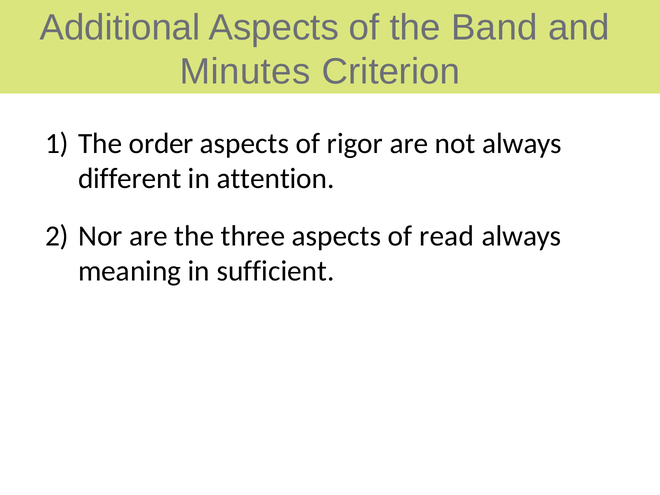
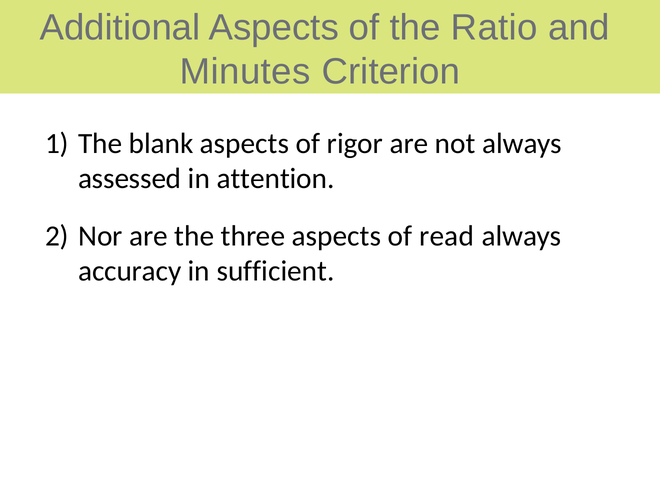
Band: Band -> Ratio
order: order -> blank
different: different -> assessed
meaning: meaning -> accuracy
